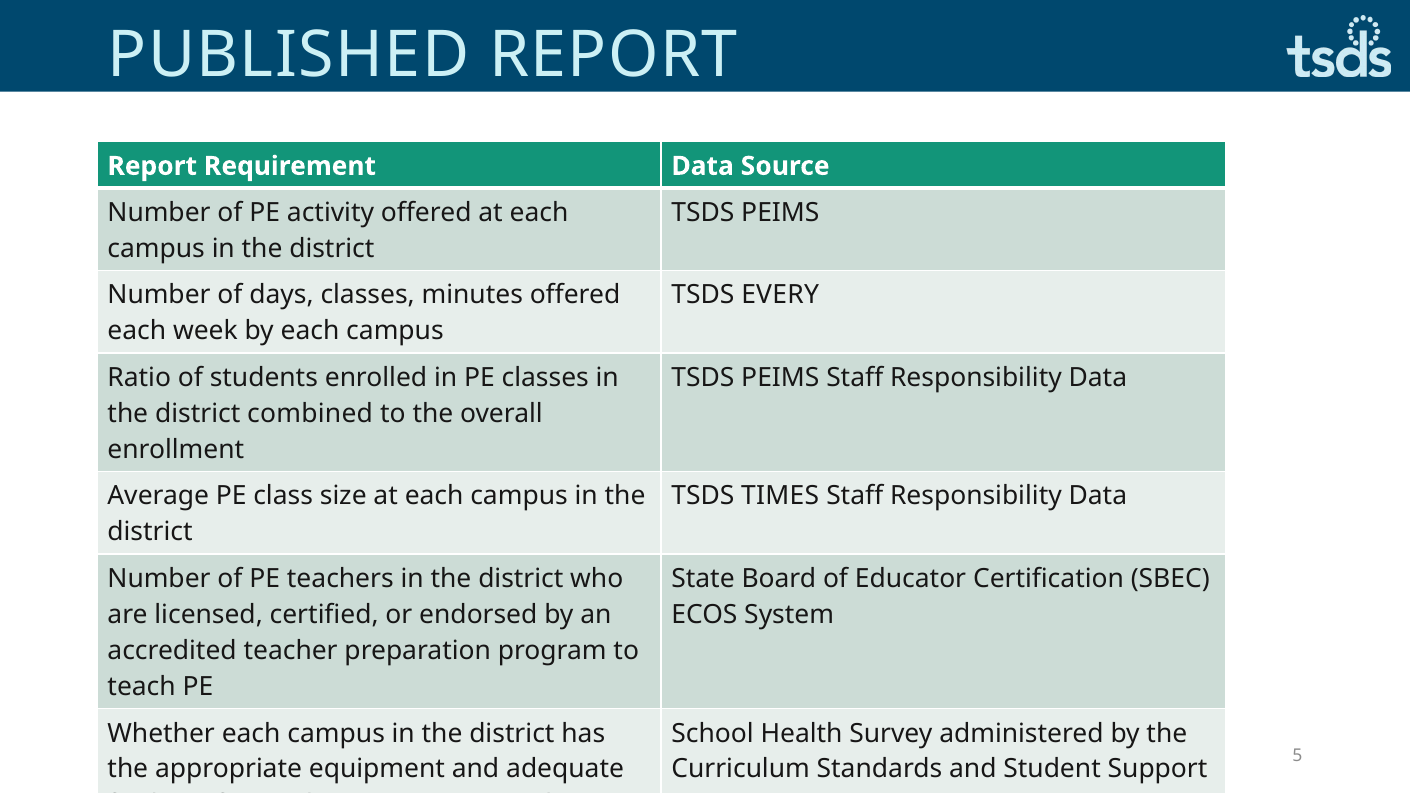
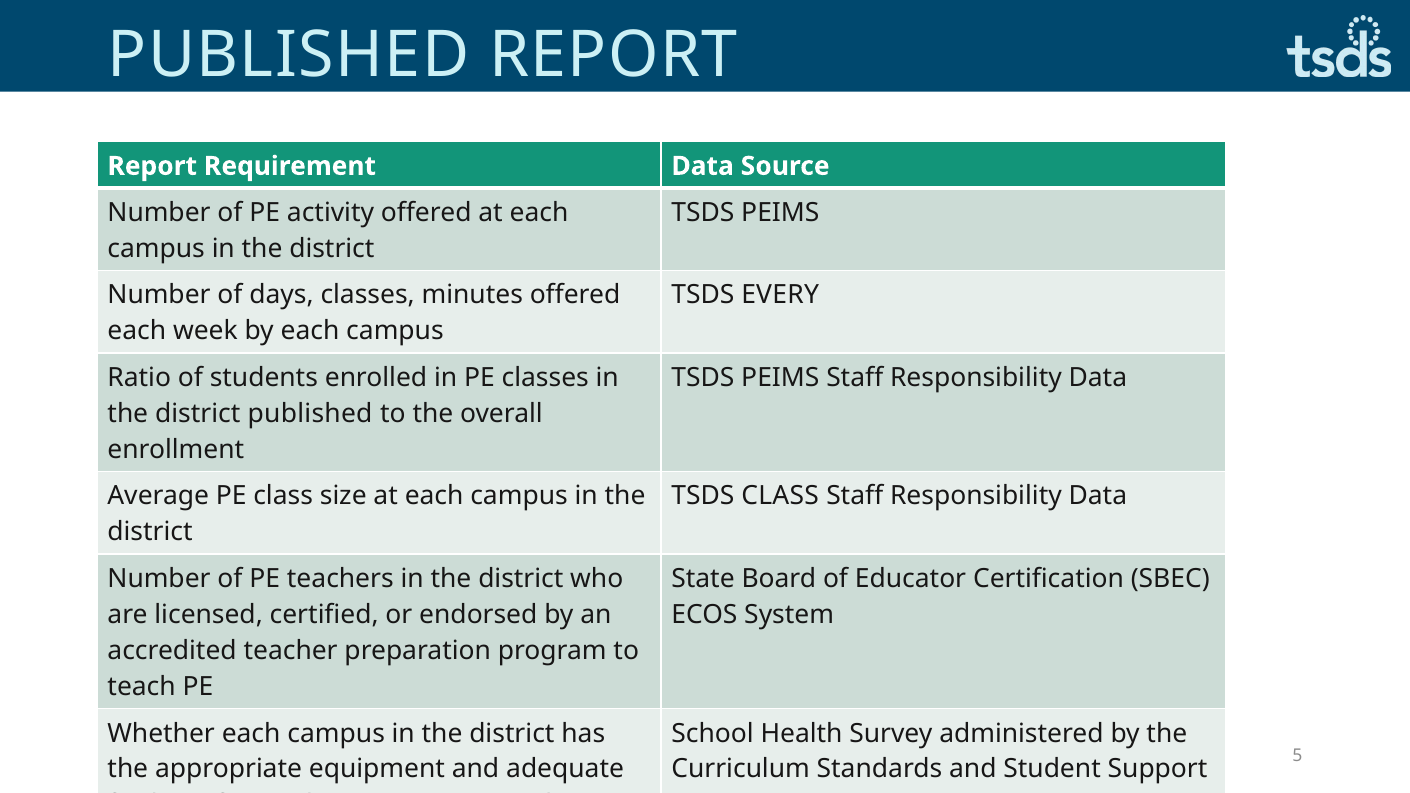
district combined: combined -> published
TSDS TIMES: TIMES -> CLASS
